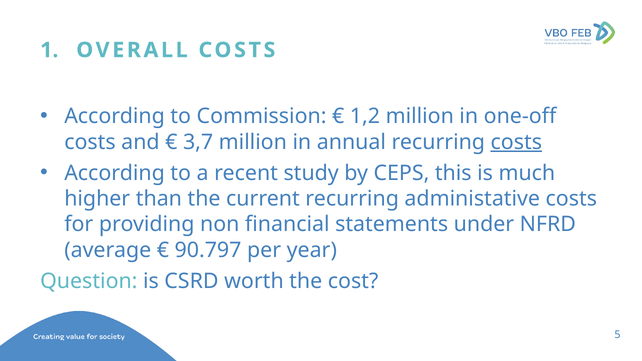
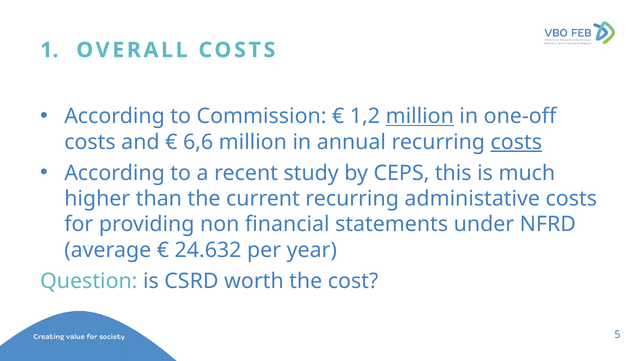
million at (420, 116) underline: none -> present
3,7: 3,7 -> 6,6
90.797: 90.797 -> 24.632
